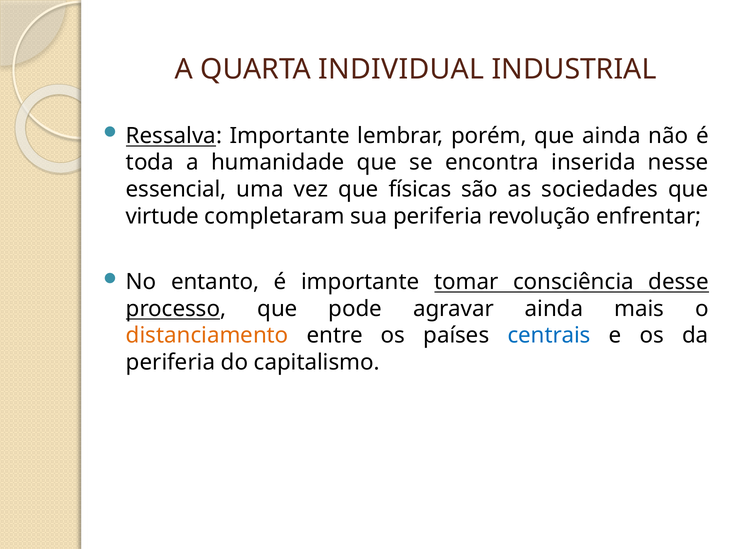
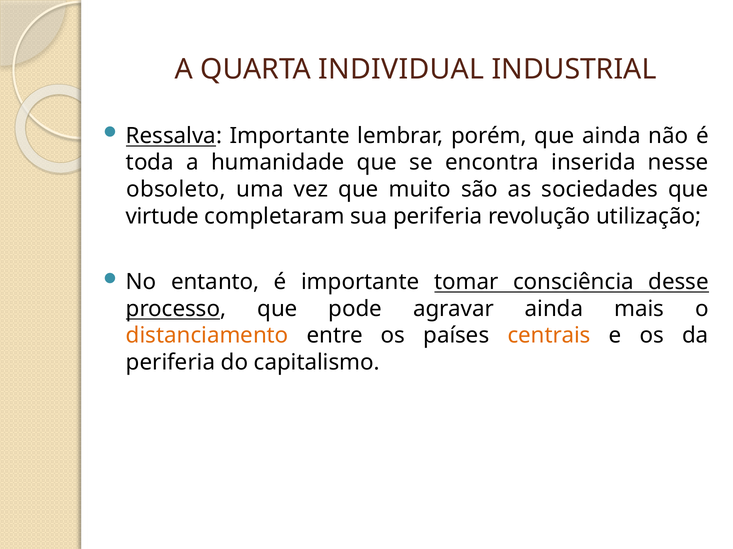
essencial: essencial -> obsoleto
físicas: físicas -> muito
enfrentar: enfrentar -> utilização
centrais colour: blue -> orange
